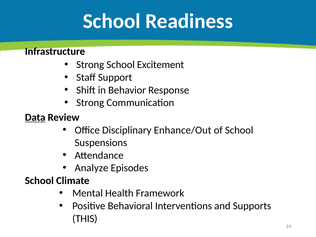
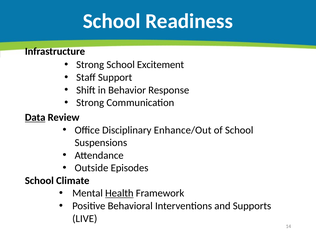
Analyze: Analyze -> Outside
Health underline: none -> present
THIS: THIS -> LIVE
